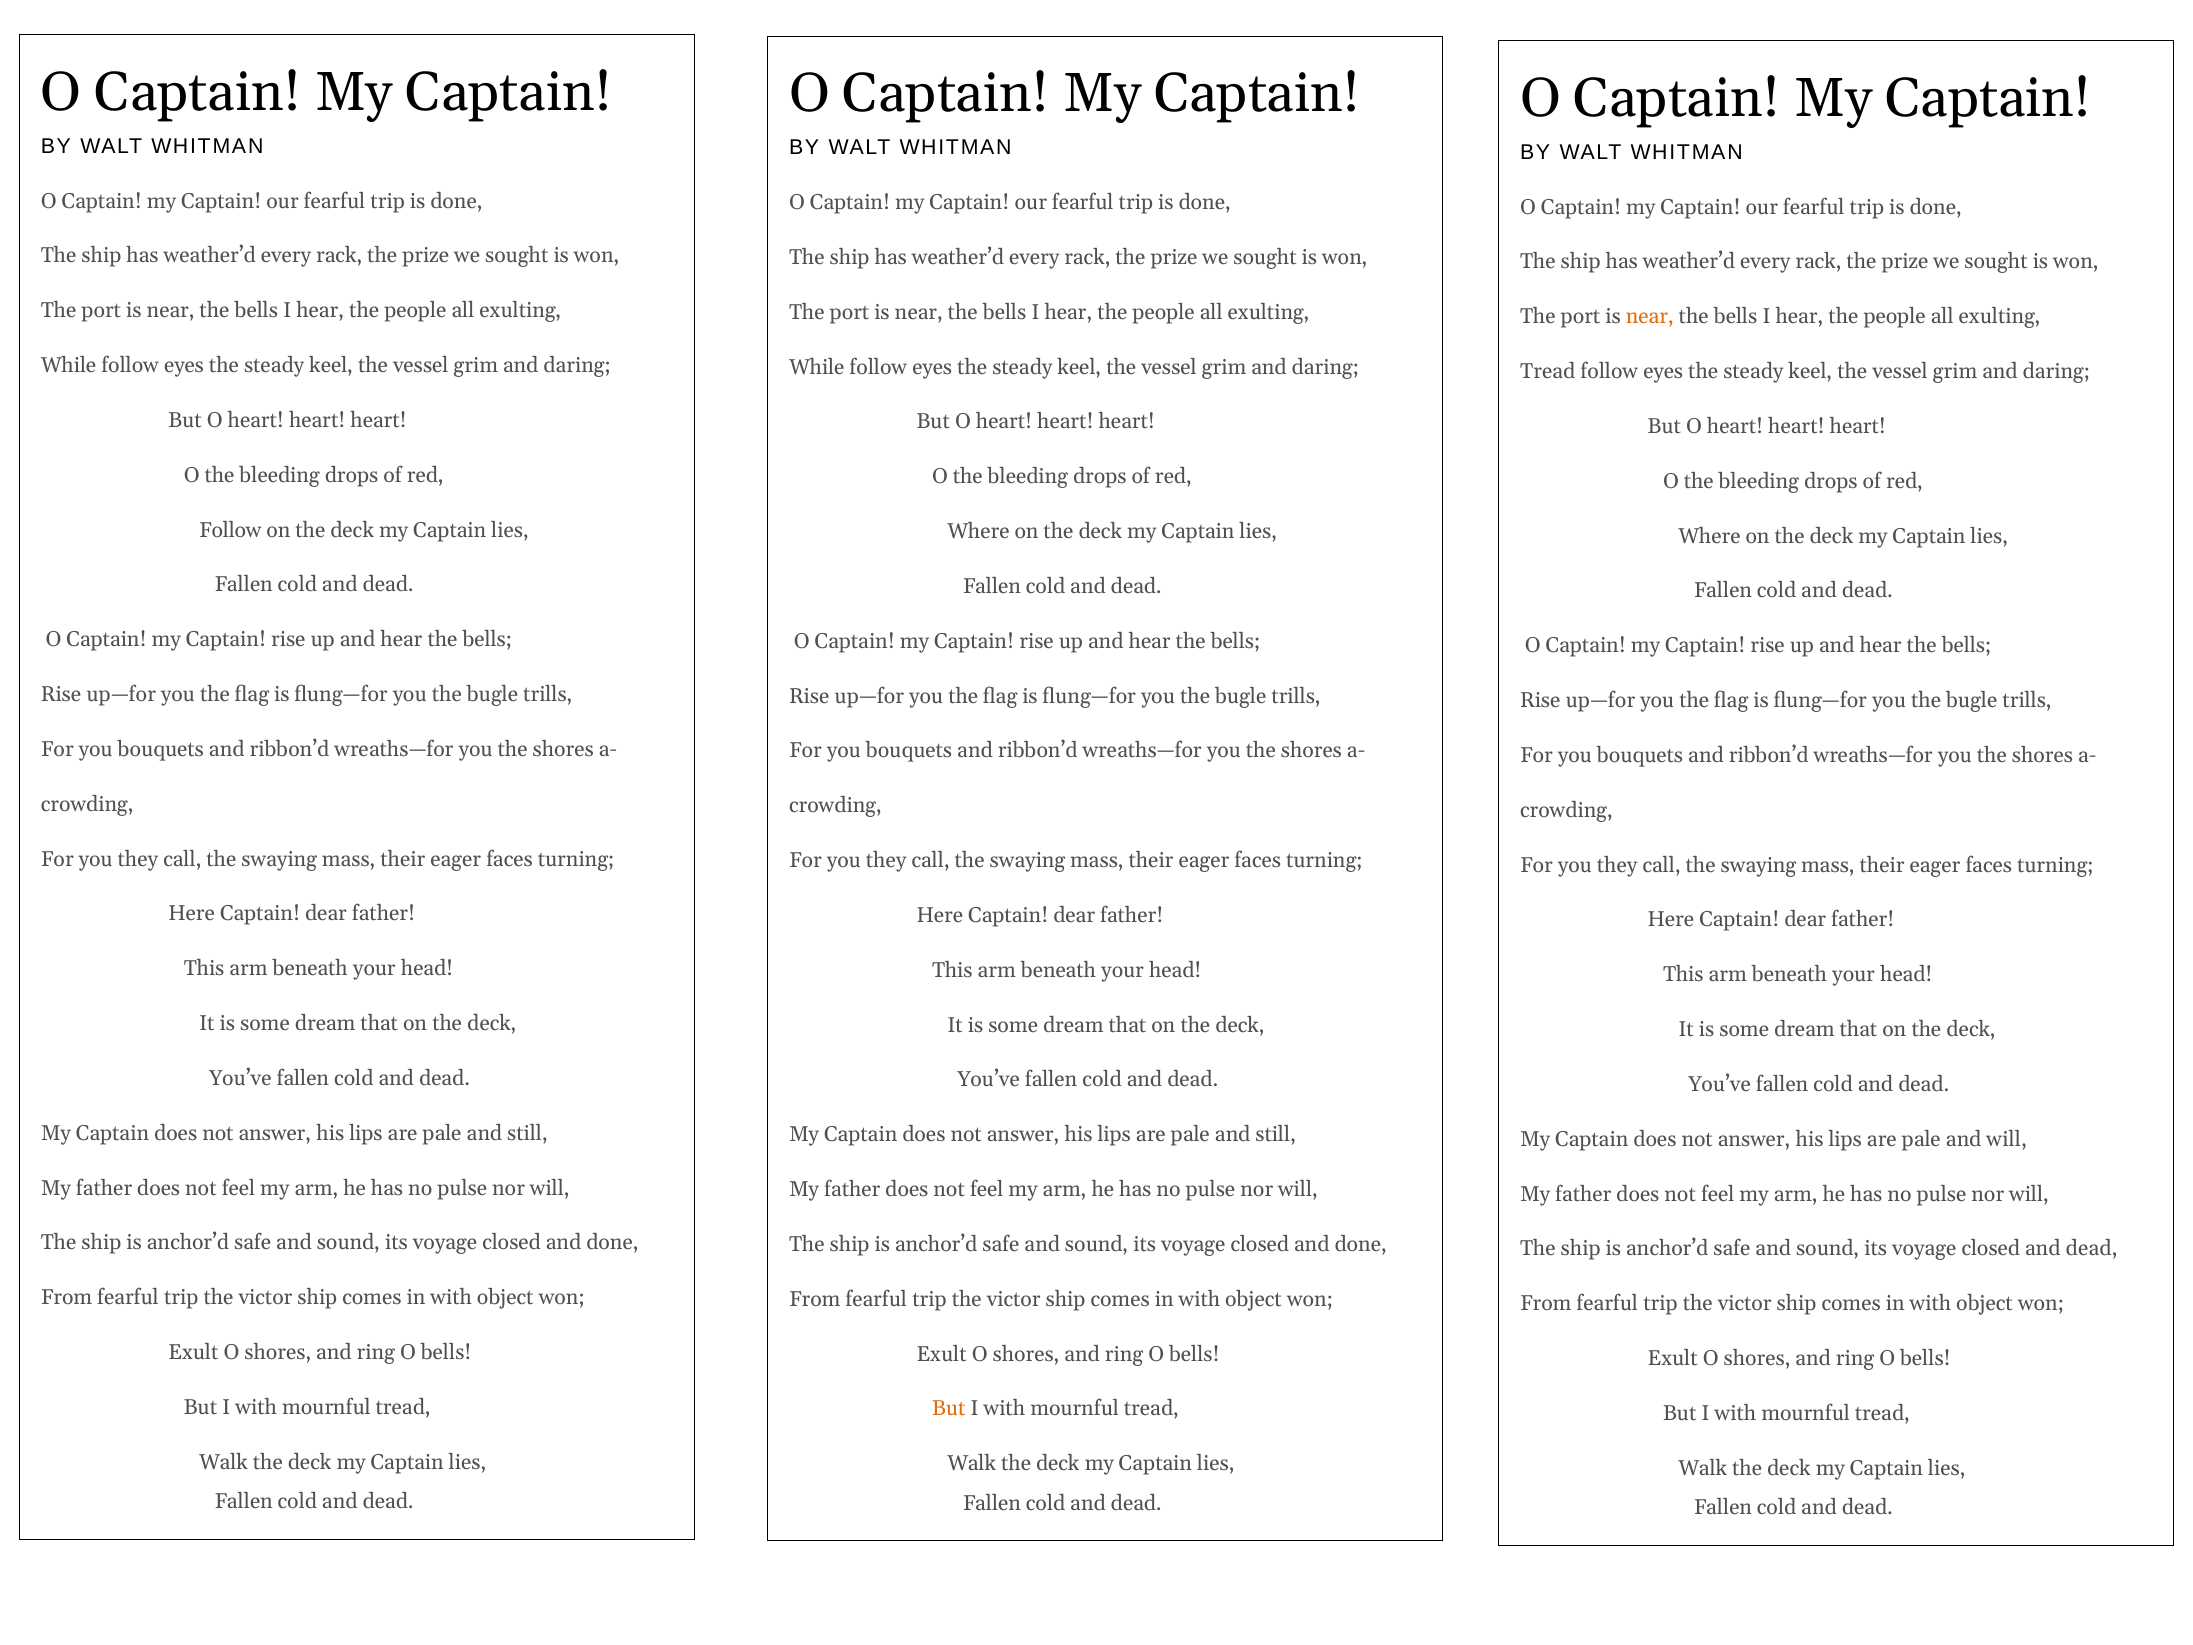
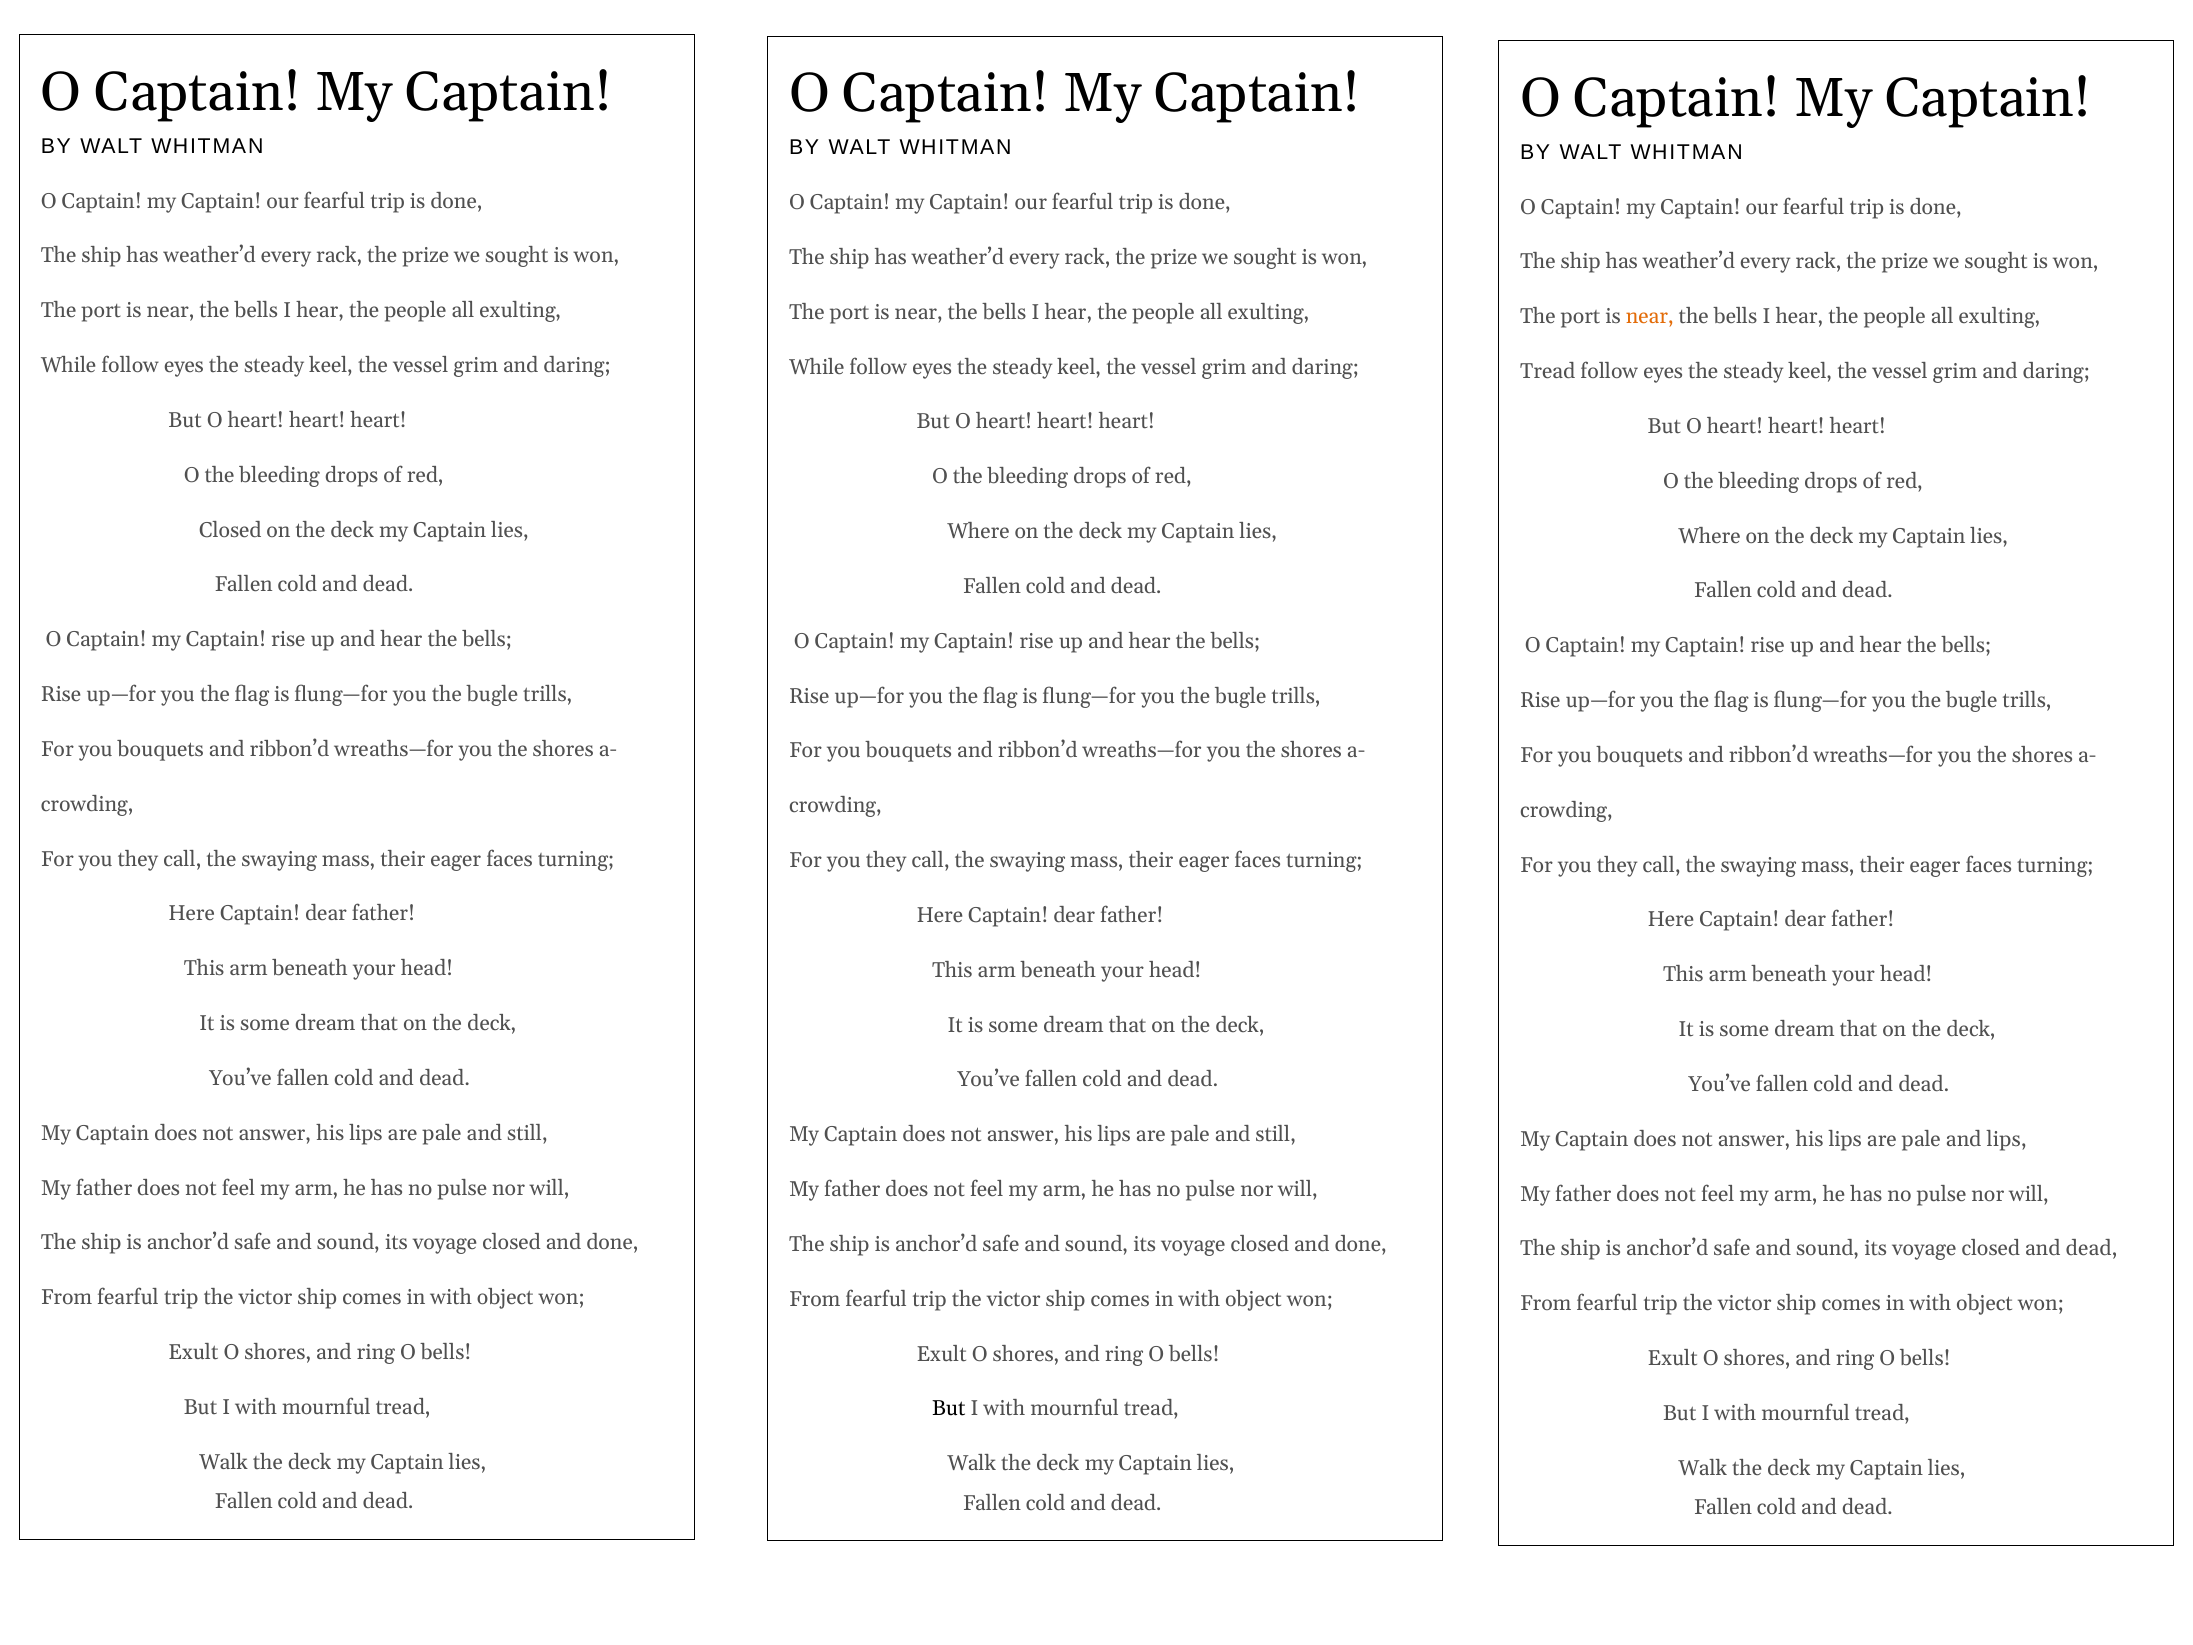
Follow at (230, 530): Follow -> Closed
and will: will -> lips
But at (949, 1409) colour: orange -> black
